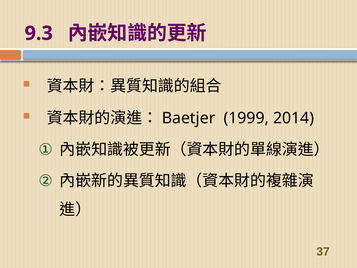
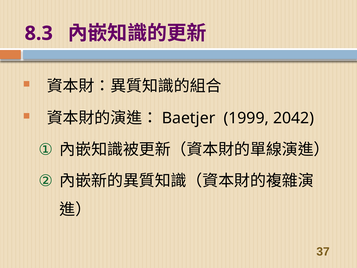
9.3: 9.3 -> 8.3
2014: 2014 -> 2042
